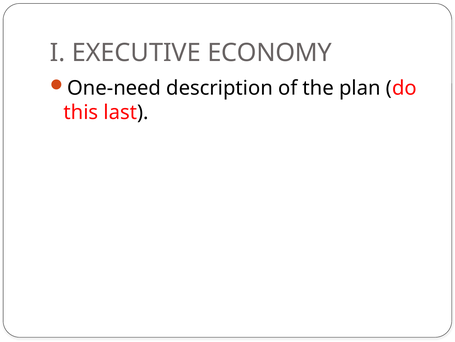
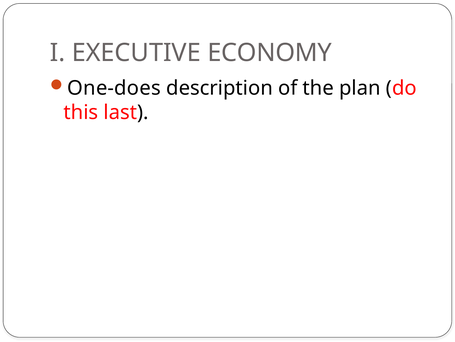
One-need: One-need -> One-does
